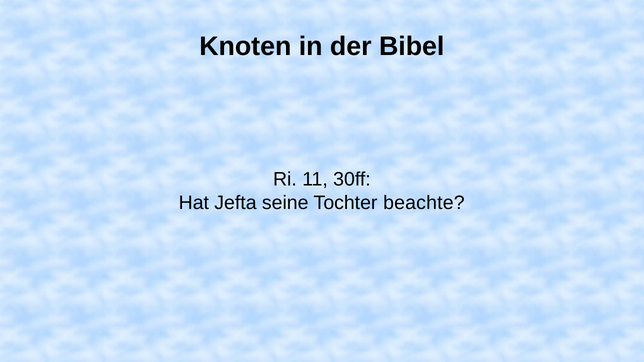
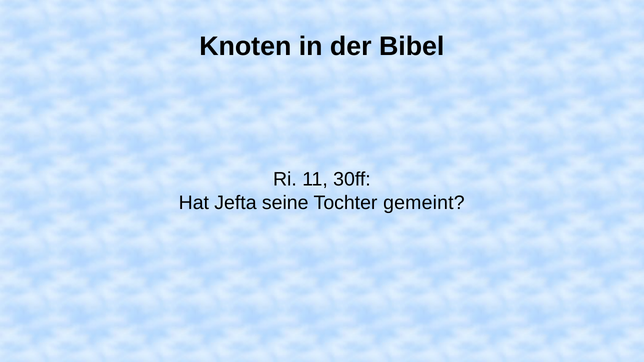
beachte: beachte -> gemeint
